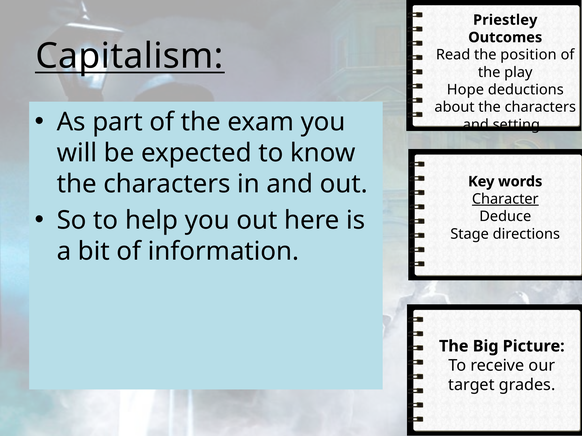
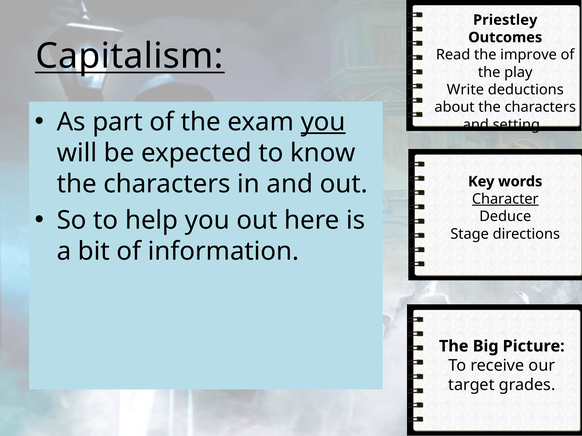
position: position -> improve
Hope: Hope -> Write
you at (323, 122) underline: none -> present
